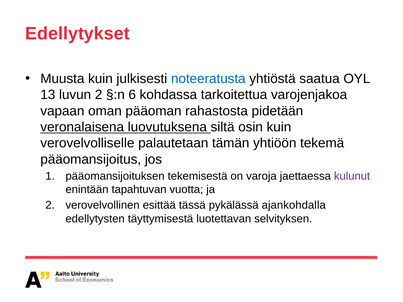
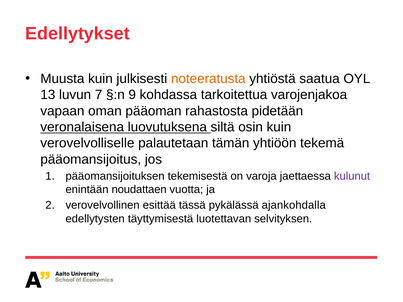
noteeratusta colour: blue -> orange
luvun 2: 2 -> 7
6: 6 -> 9
tapahtuvan: tapahtuvan -> noudattaen
